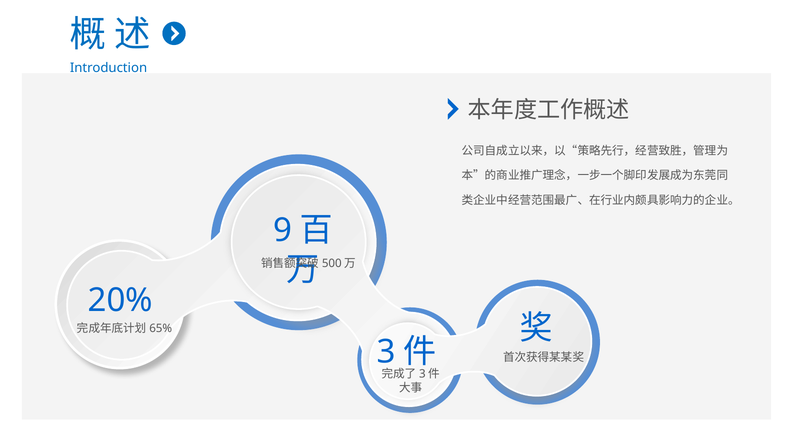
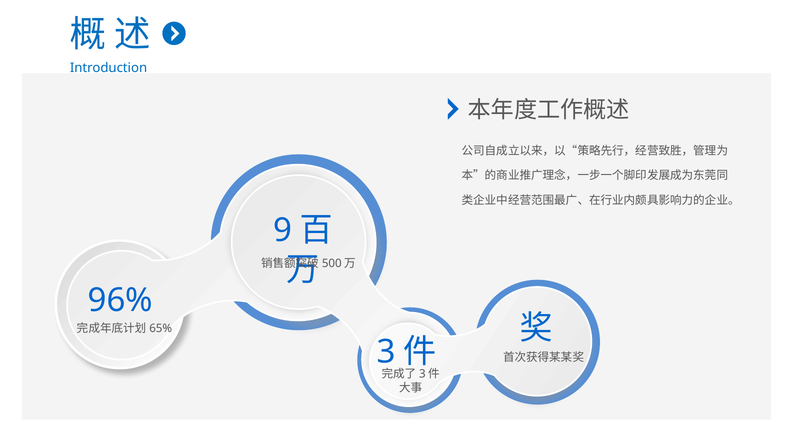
20%: 20% -> 96%
